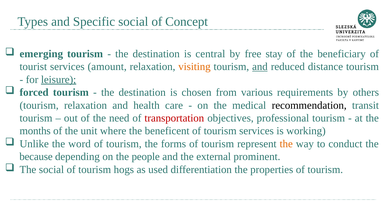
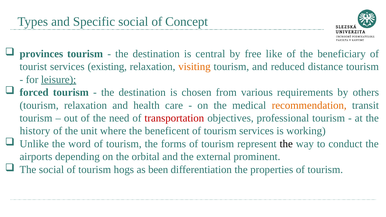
emerging: emerging -> provinces
stay: stay -> like
amount: amount -> existing
and at (260, 67) underline: present -> none
recommendation colour: black -> orange
months: months -> history
the at (286, 144) colour: orange -> black
because: because -> airports
people: people -> orbital
used: used -> been
